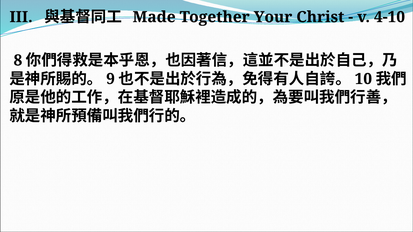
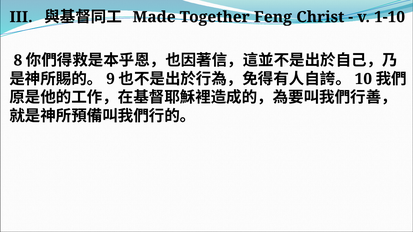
Your: Your -> Feng
4-10: 4-10 -> 1-10
